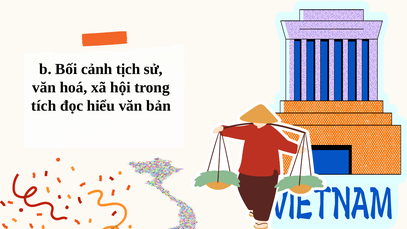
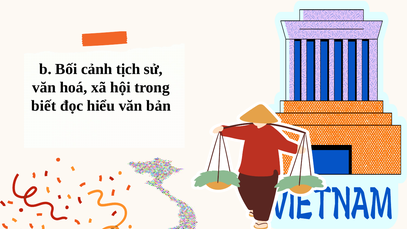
tích: tích -> biết
